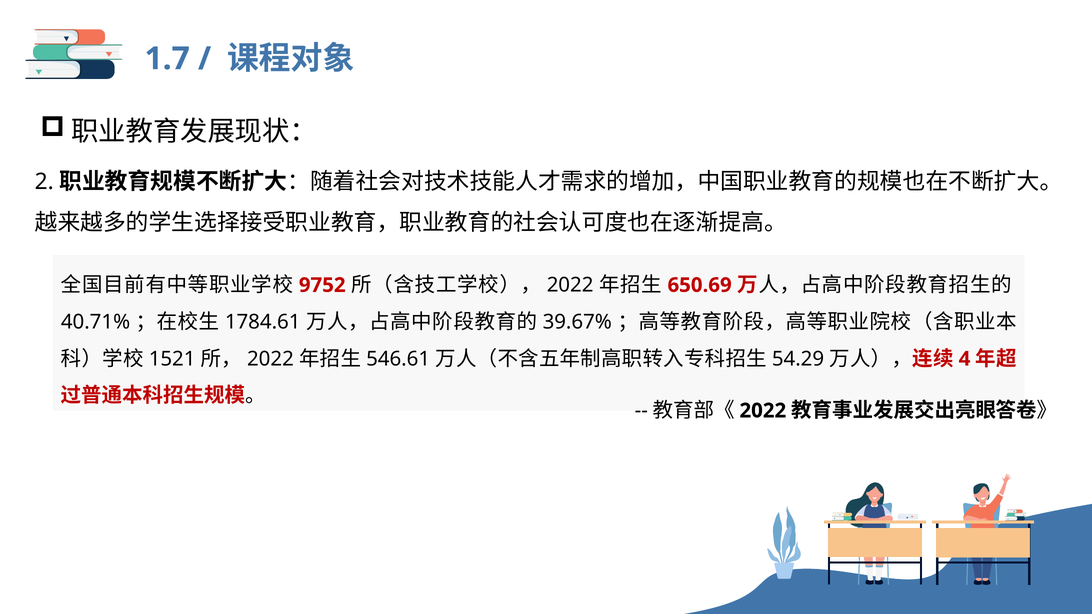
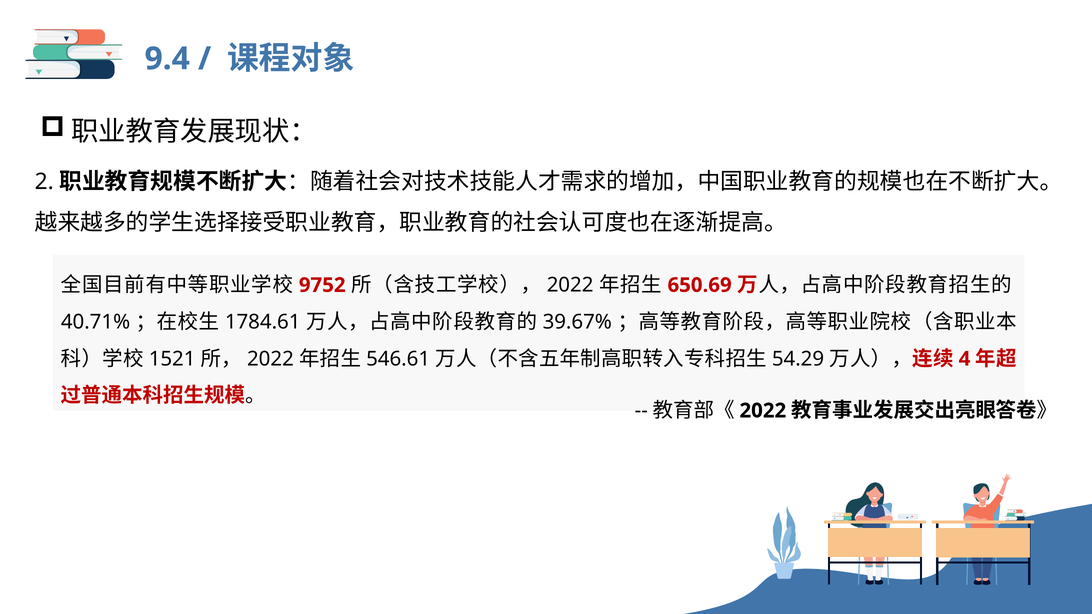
1.7: 1.7 -> 9.4
